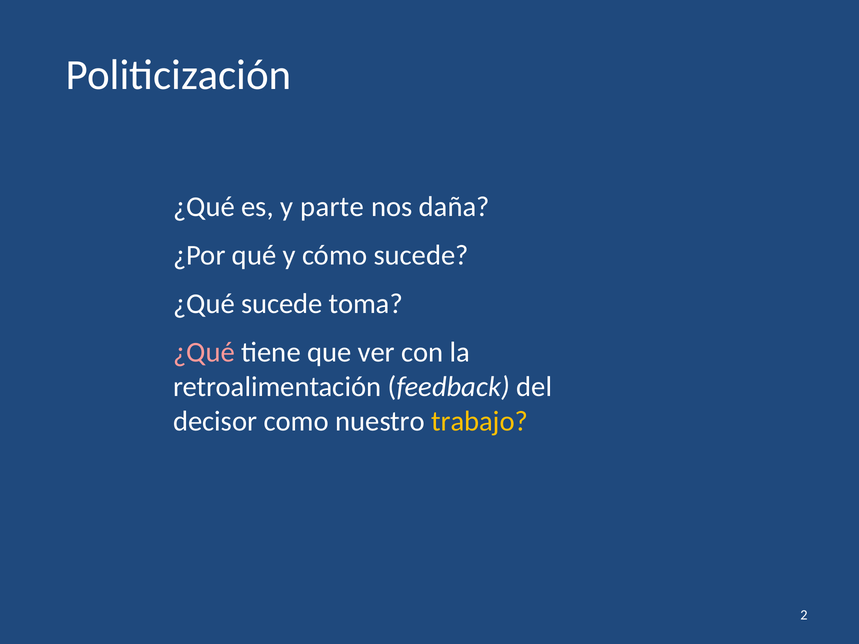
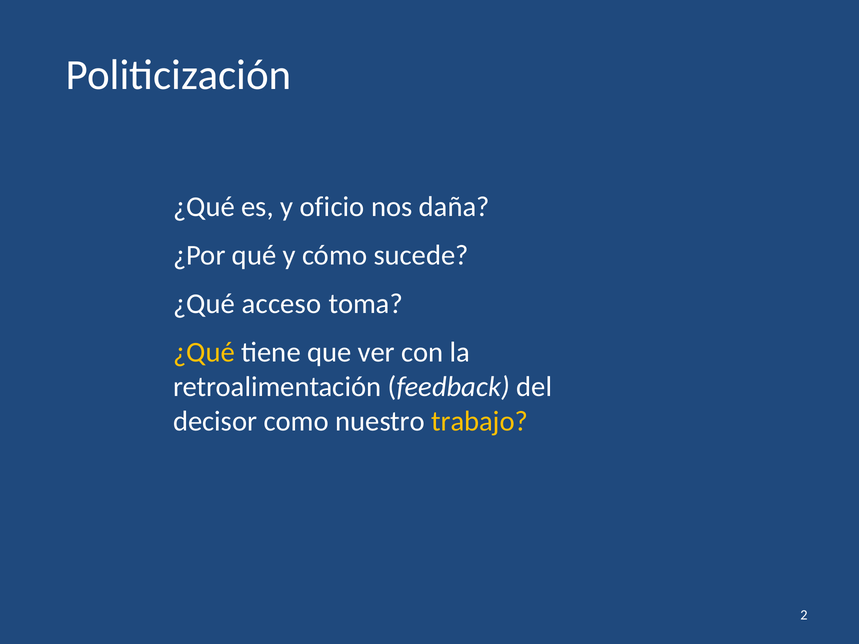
parte: parte -> oficio
¿Qué sucede: sucede -> acceso
¿Qué at (204, 353) colour: pink -> yellow
